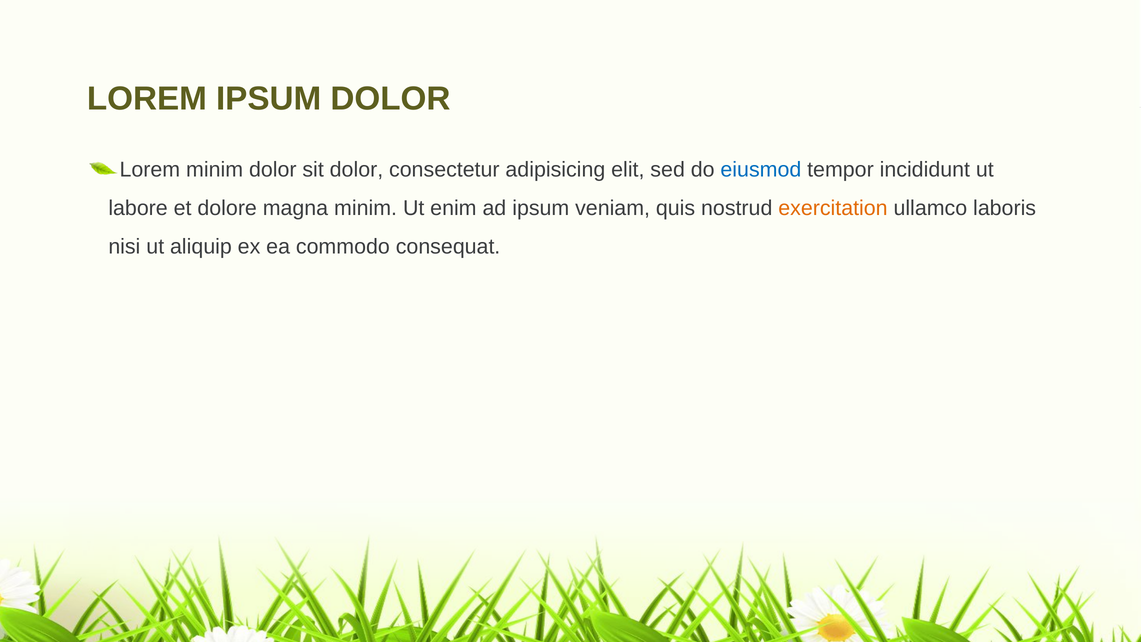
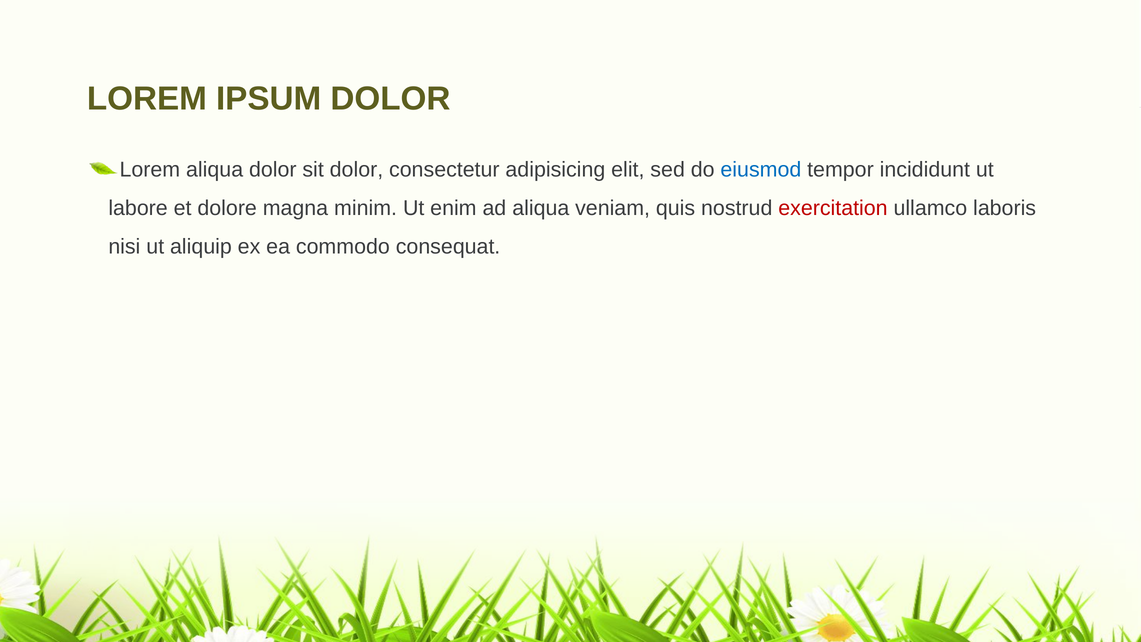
Lorem minim: minim -> aliqua
ad ipsum: ipsum -> aliqua
exercitation colour: orange -> red
